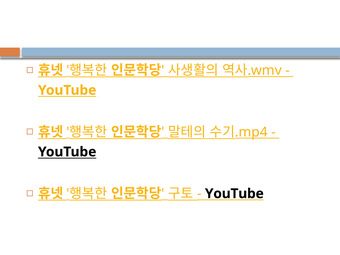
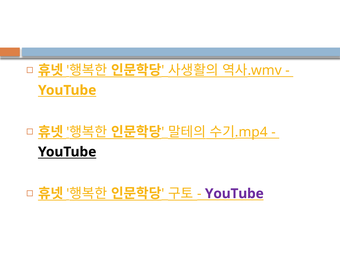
YouTube at (234, 194) colour: black -> purple
